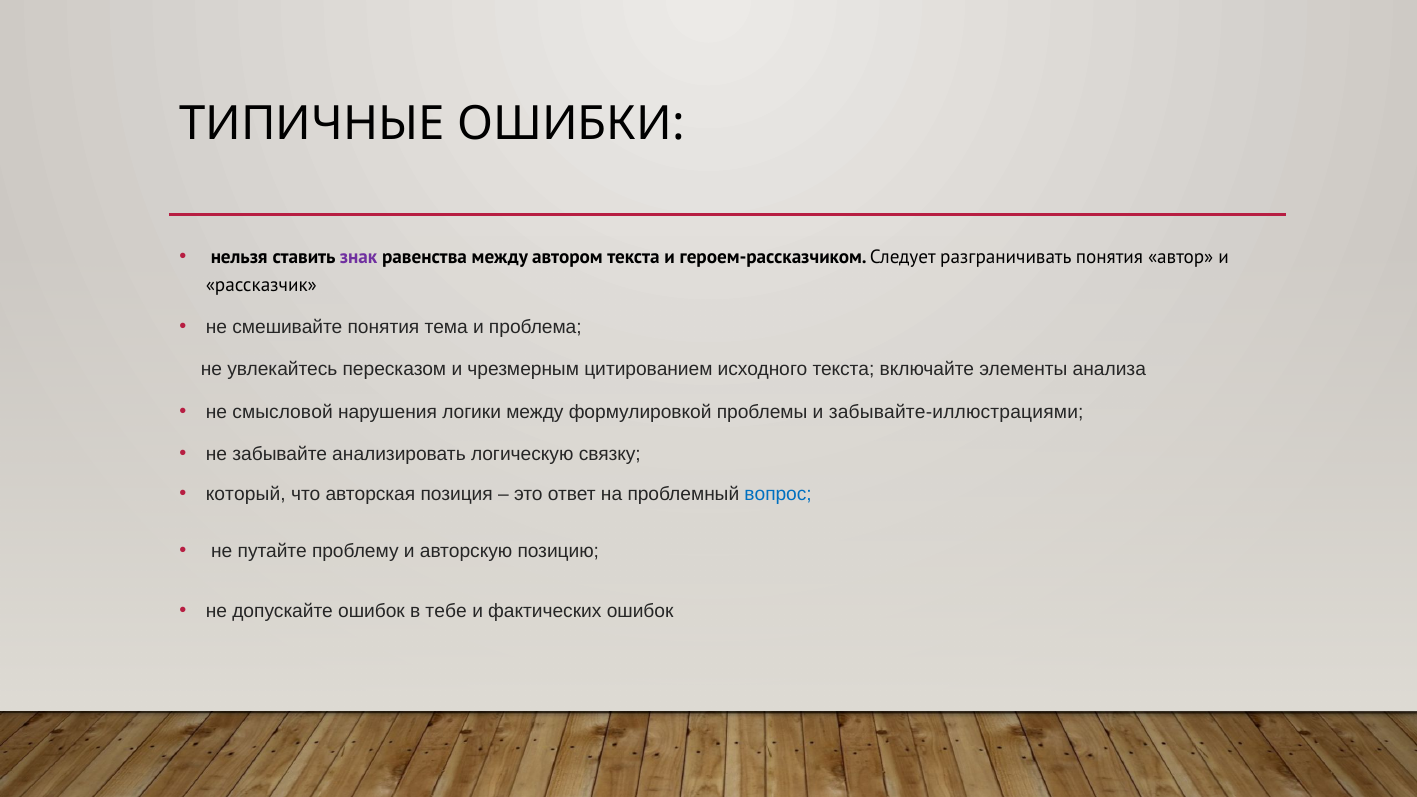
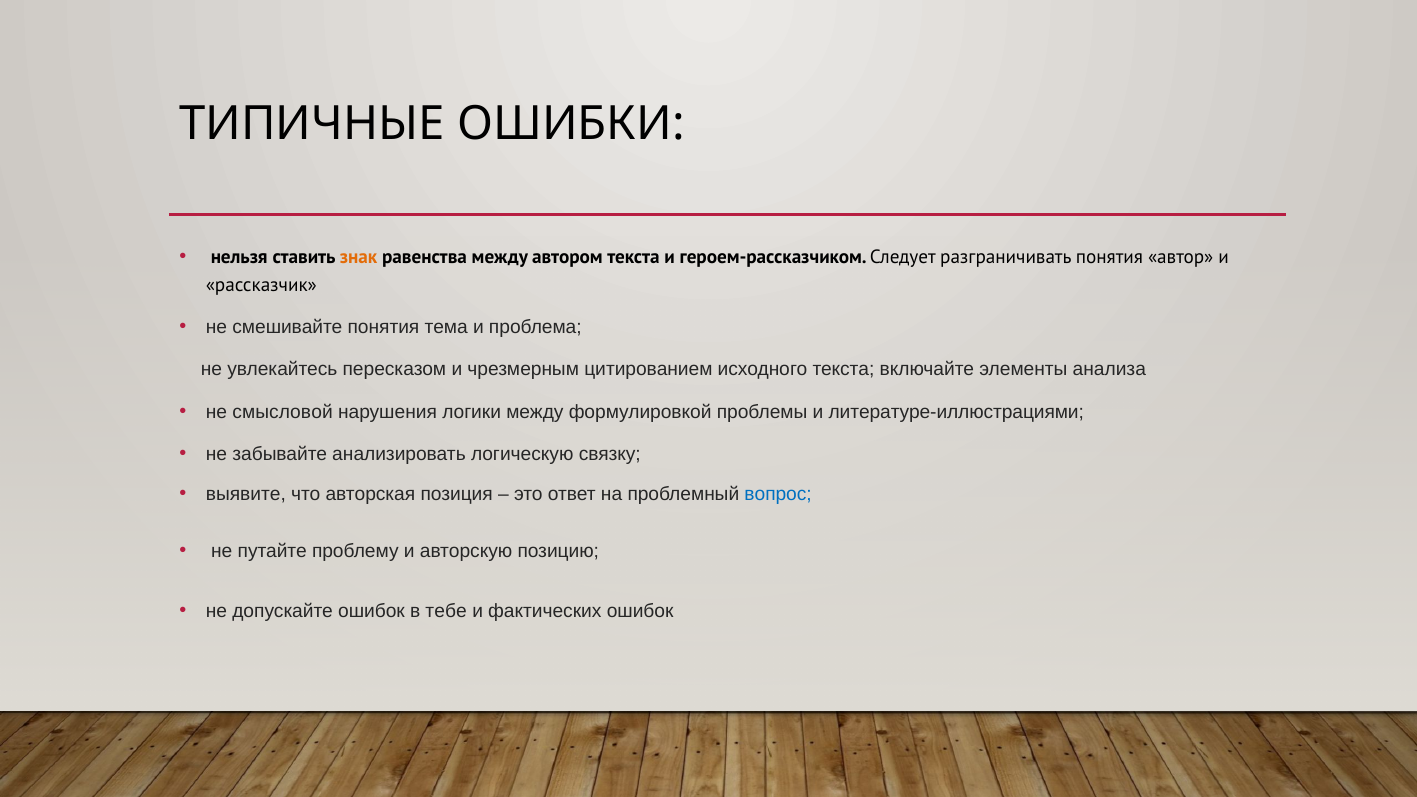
знак colour: purple -> orange
забывайте-иллюстрациями: забывайте-иллюстрациями -> литературе-иллюстрациями
который: который -> выявите
